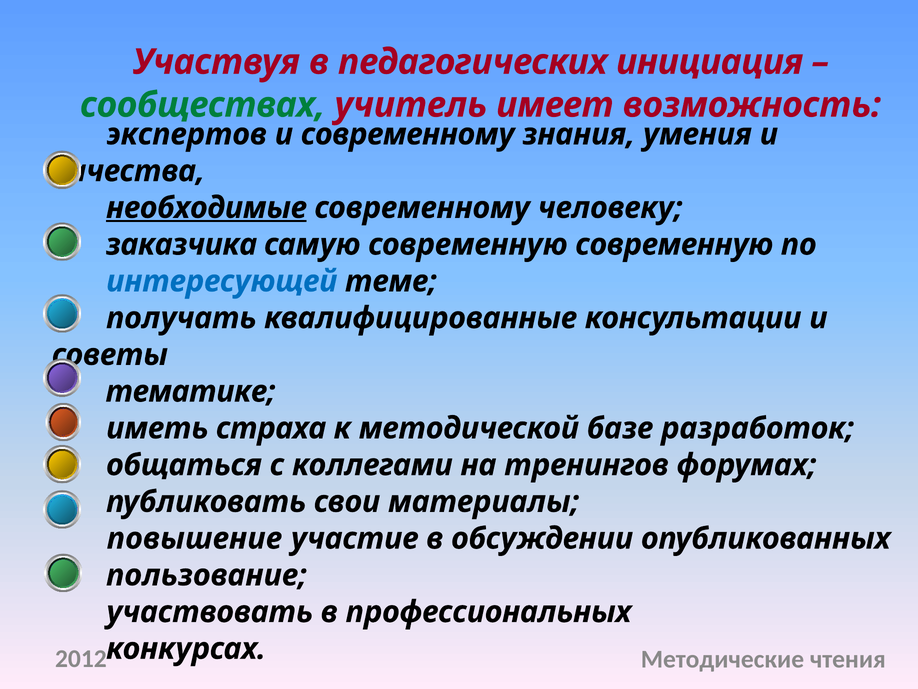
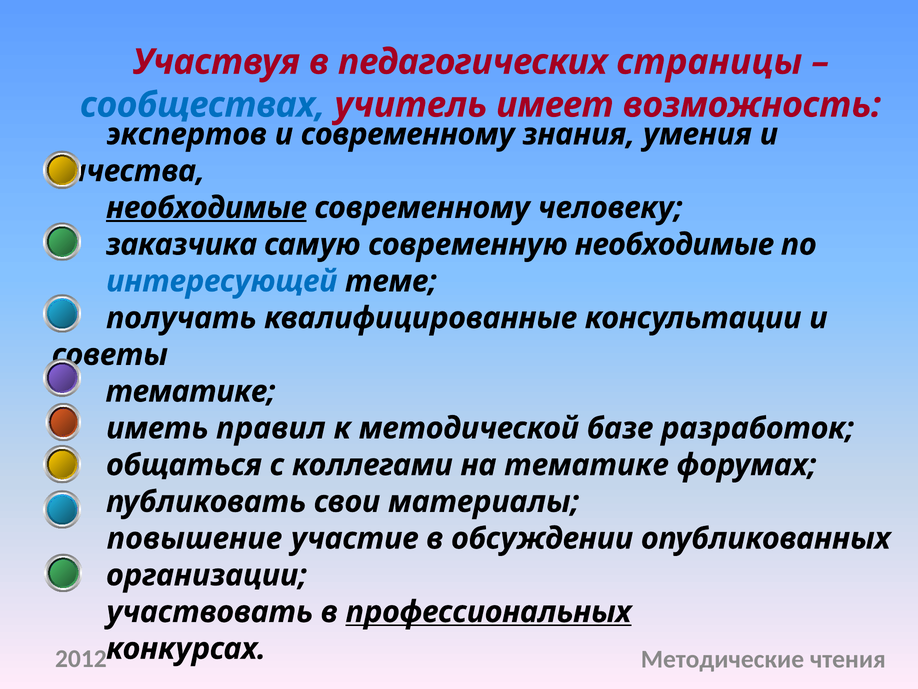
инициация: инициация -> страницы
сообществах colour: green -> blue
современную современную: современную -> необходимые
страха: страха -> правил
на тренингов: тренингов -> тематике
пользование: пользование -> организации
профессиональных underline: none -> present
